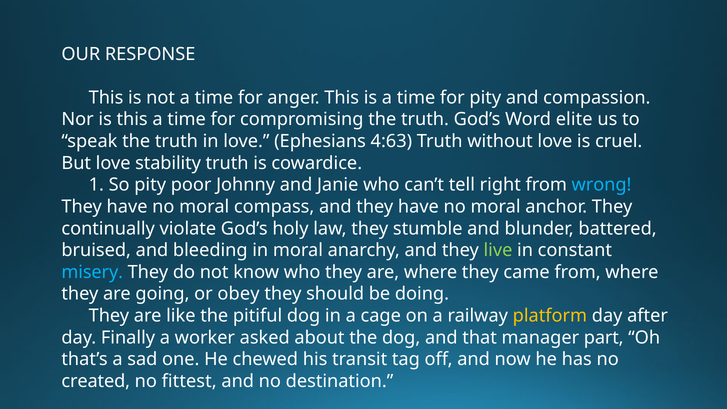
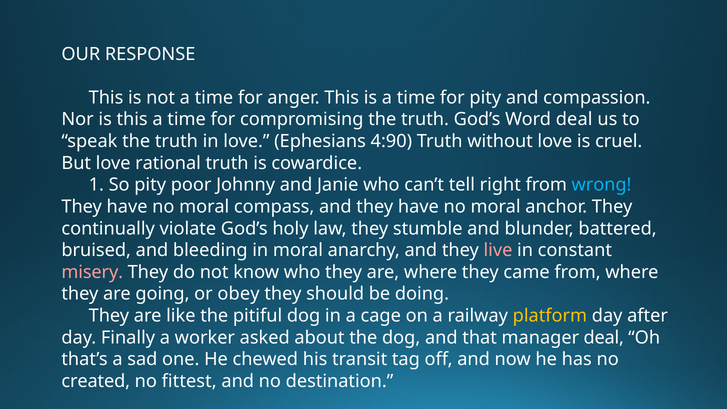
Word elite: elite -> deal
4:63: 4:63 -> 4:90
stability: stability -> rational
live colour: light green -> pink
misery colour: light blue -> pink
manager part: part -> deal
